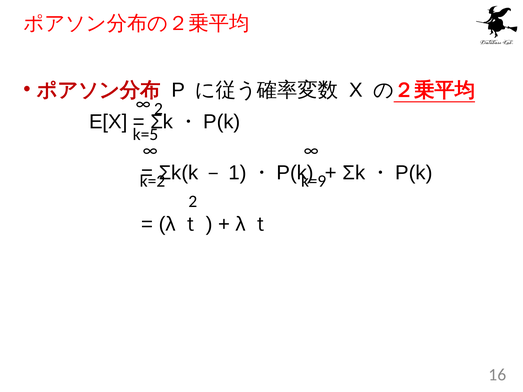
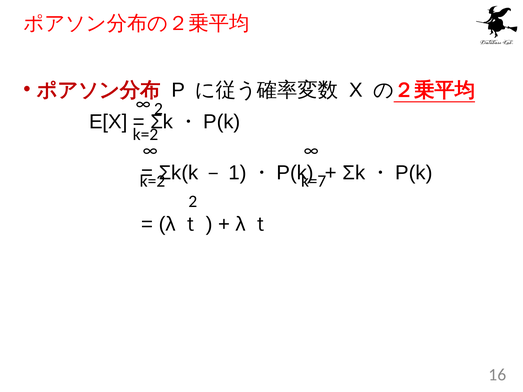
k=5 at (146, 134): k=5 -> k=2
k=9: k=9 -> k=7
